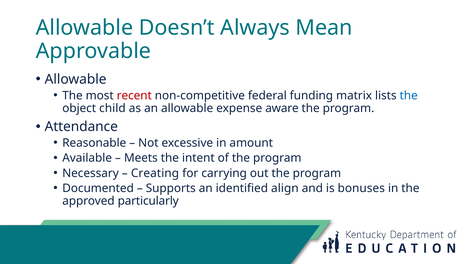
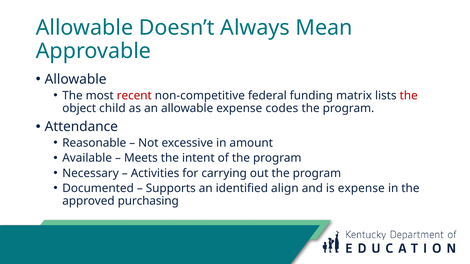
the at (409, 96) colour: blue -> red
aware: aware -> codes
Creating: Creating -> Activities
is bonuses: bonuses -> expense
particularly: particularly -> purchasing
